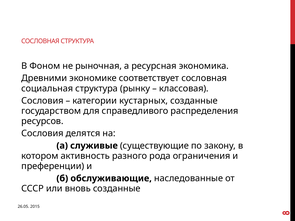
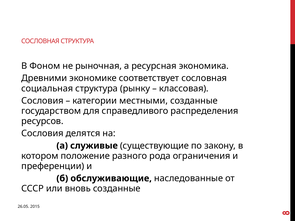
кустарных: кустарных -> местными
активность: активность -> положение
